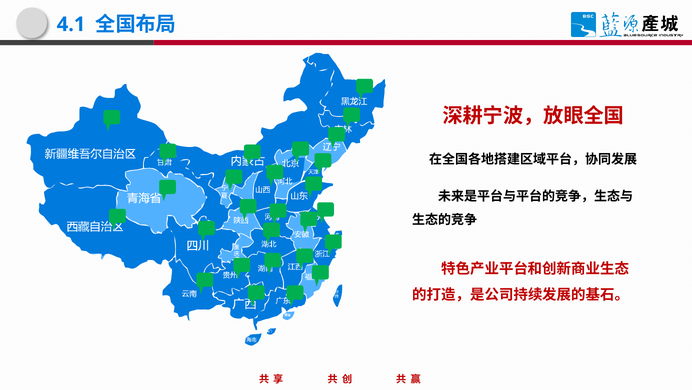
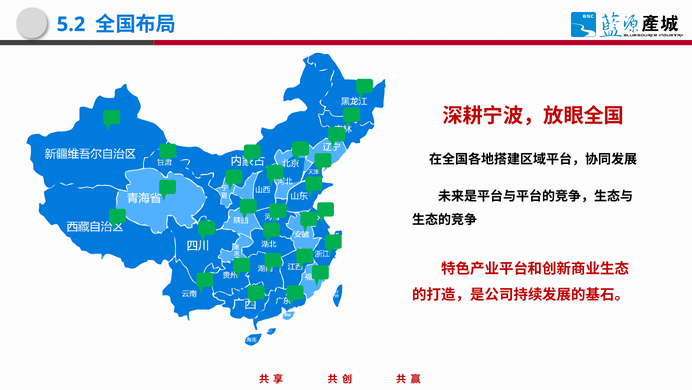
4.1: 4.1 -> 5.2
